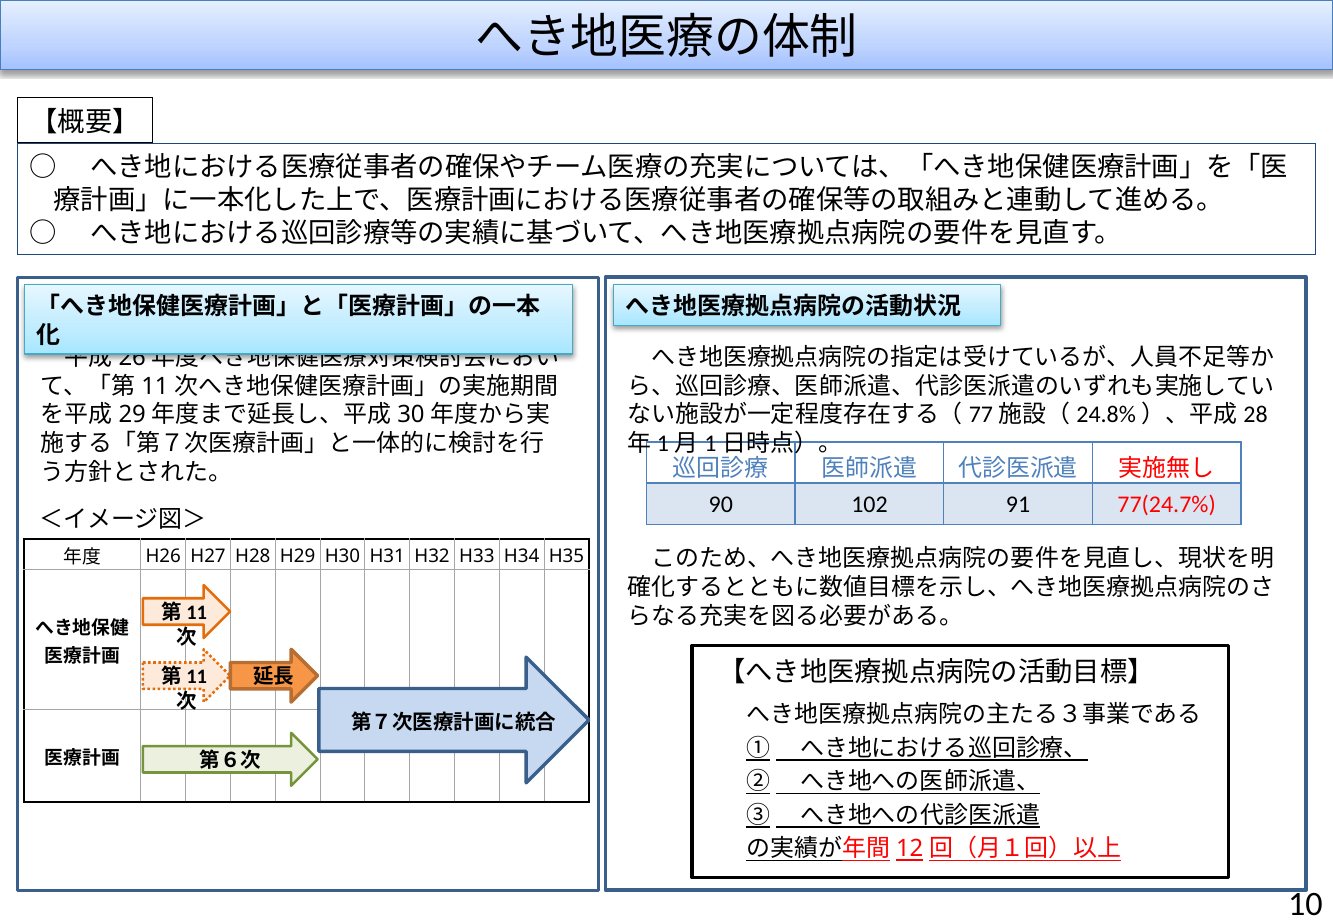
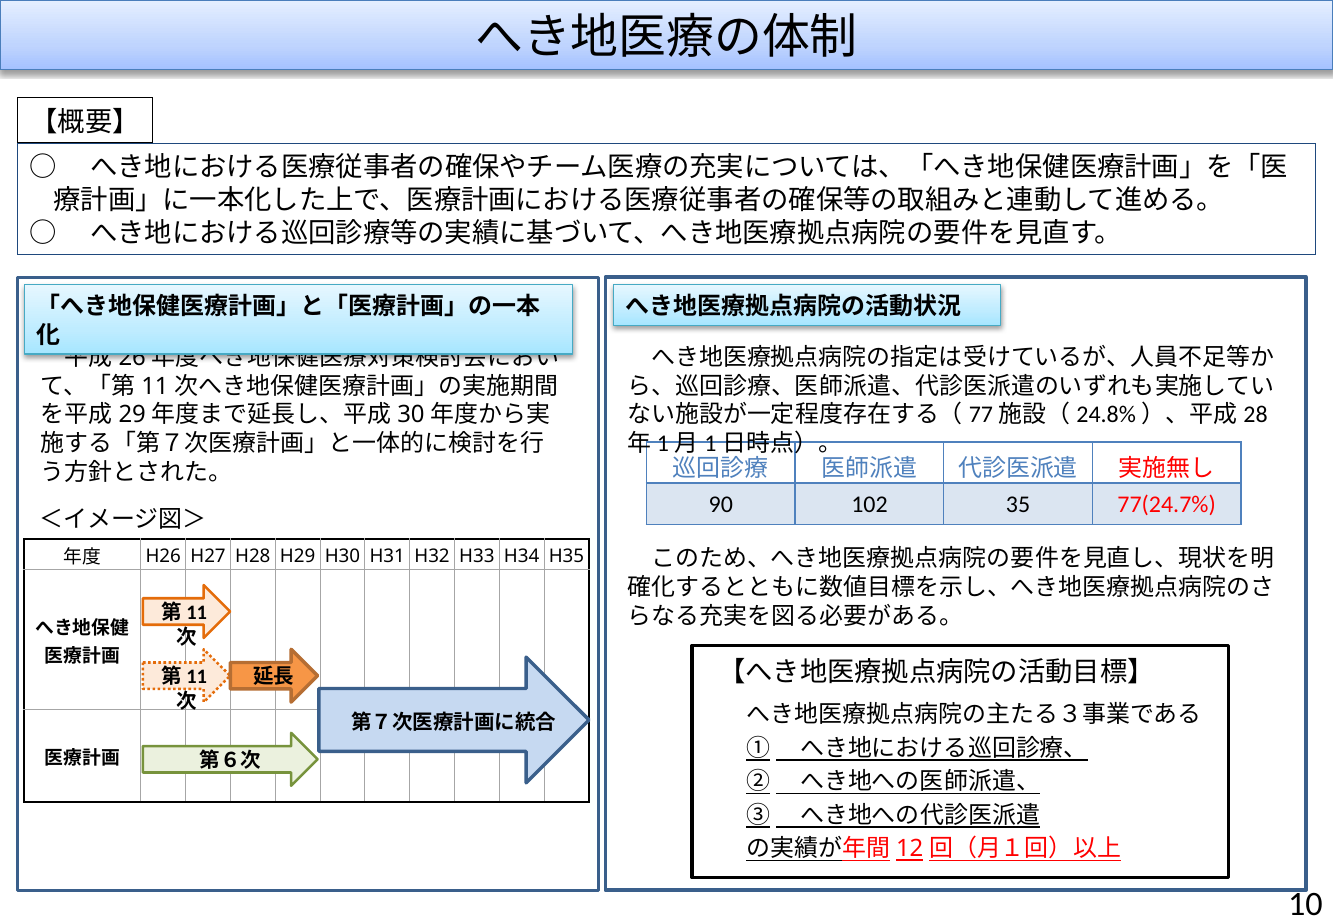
91: 91 -> 35
